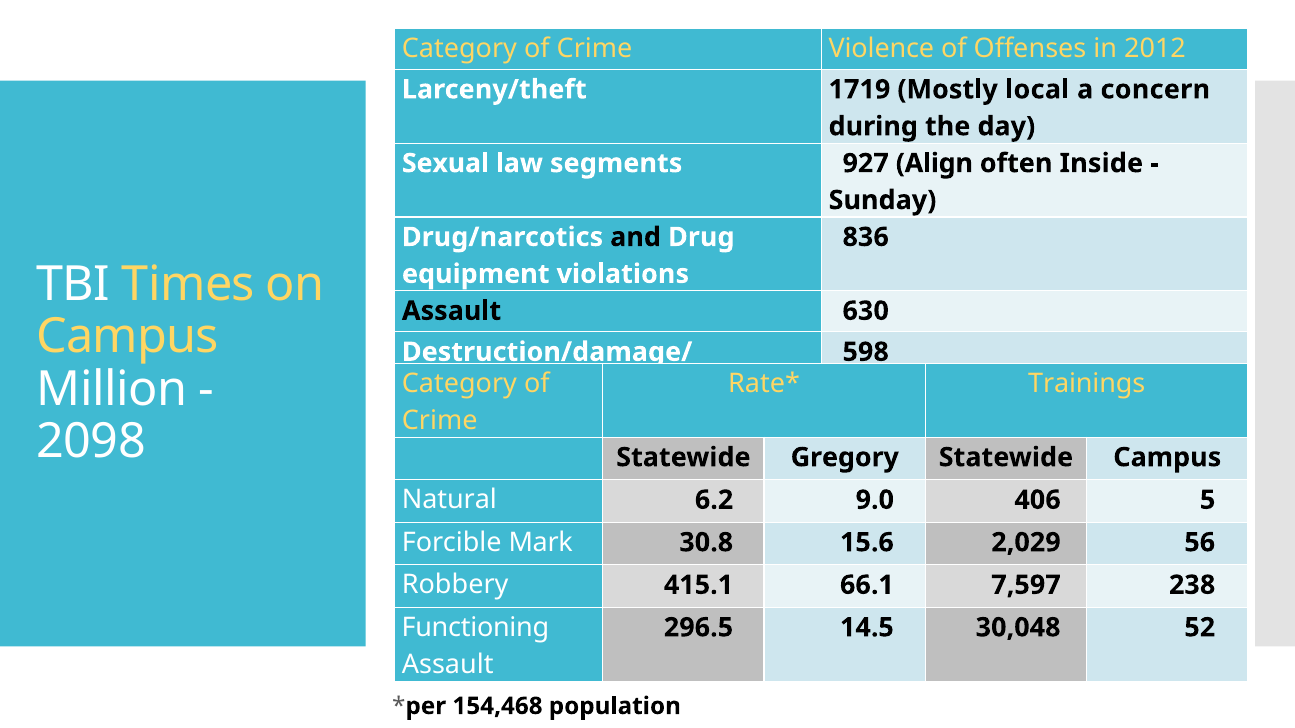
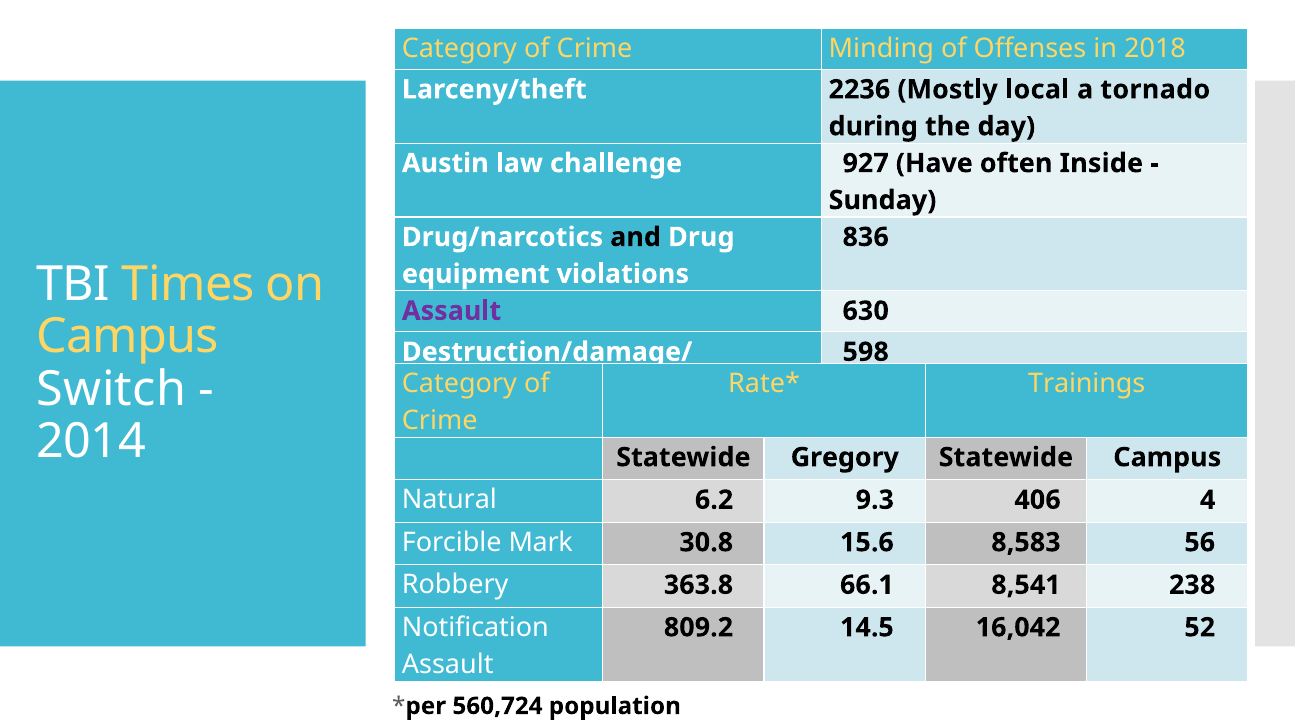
Violence: Violence -> Minding
2012: 2012 -> 2018
1719: 1719 -> 2236
concern: concern -> tornado
Sexual: Sexual -> Austin
segments: segments -> challenge
Align: Align -> Have
Assault at (452, 311) colour: black -> purple
Million: Million -> Switch
2098: 2098 -> 2014
9.0: 9.0 -> 9.3
5: 5 -> 4
2,029: 2,029 -> 8,583
415.1: 415.1 -> 363.8
7,597: 7,597 -> 8,541
Functioning: Functioning -> Notification
296.5: 296.5 -> 809.2
30,048: 30,048 -> 16,042
154,468: 154,468 -> 560,724
